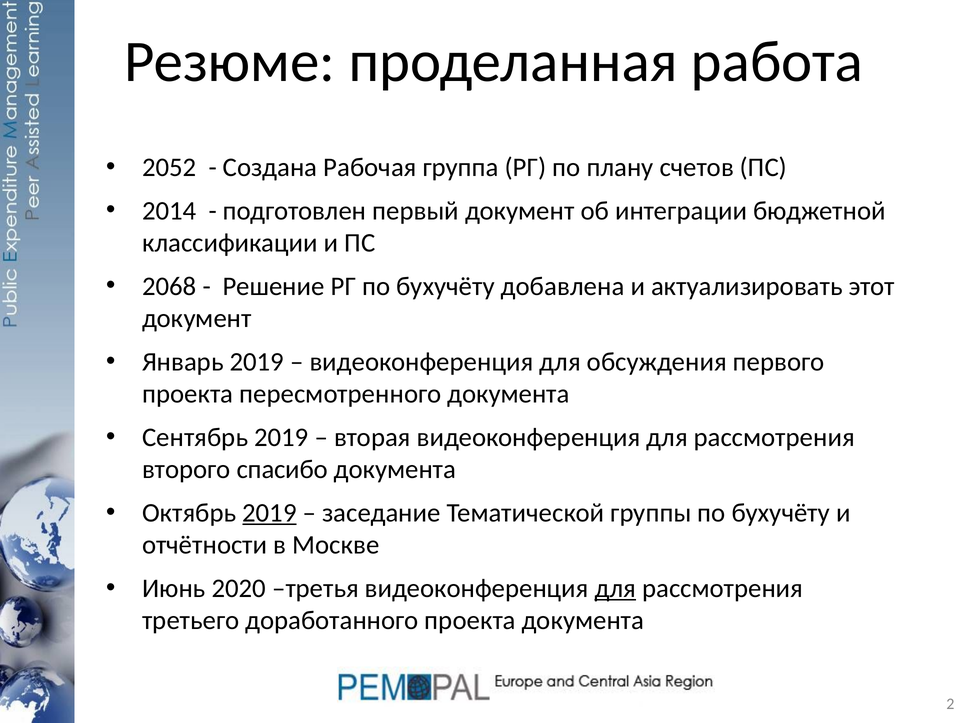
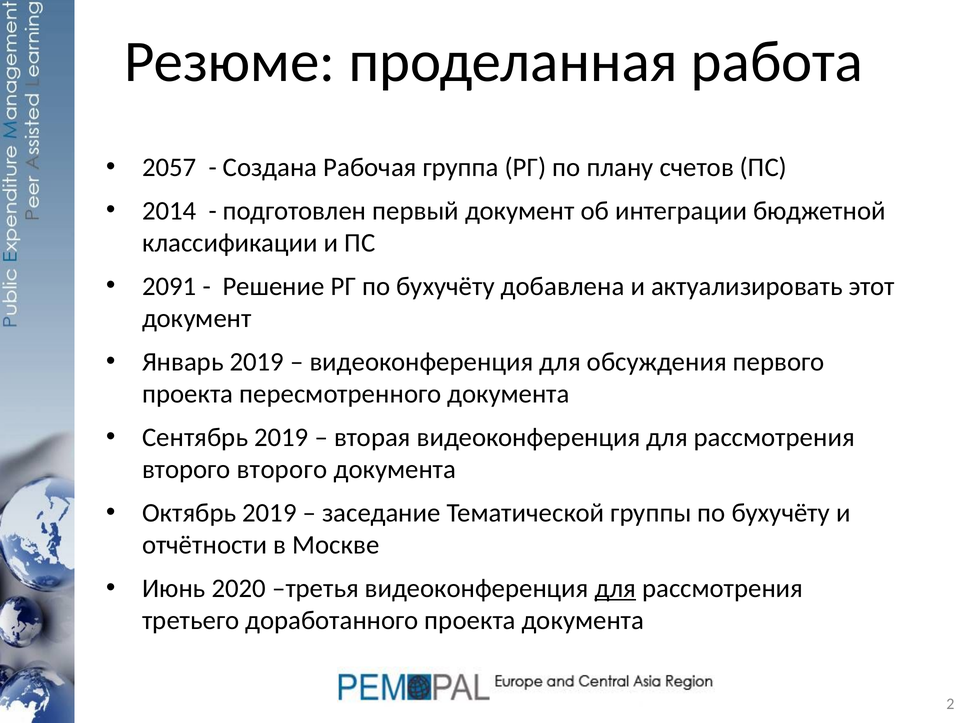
2052: 2052 -> 2057
2068: 2068 -> 2091
второго спасибо: спасибо -> второго
2019 at (269, 513) underline: present -> none
